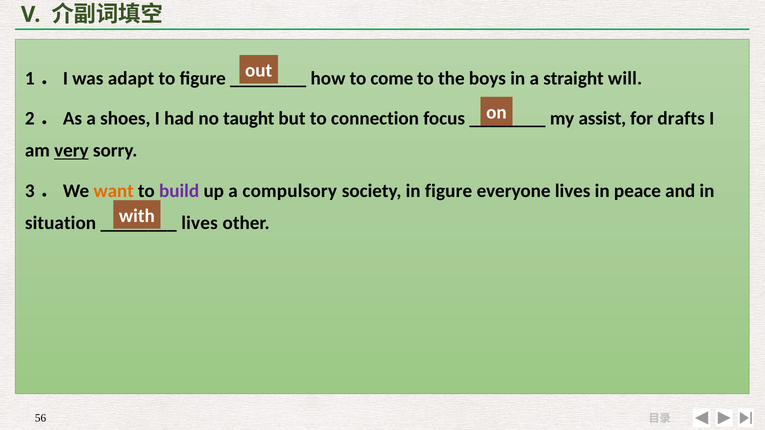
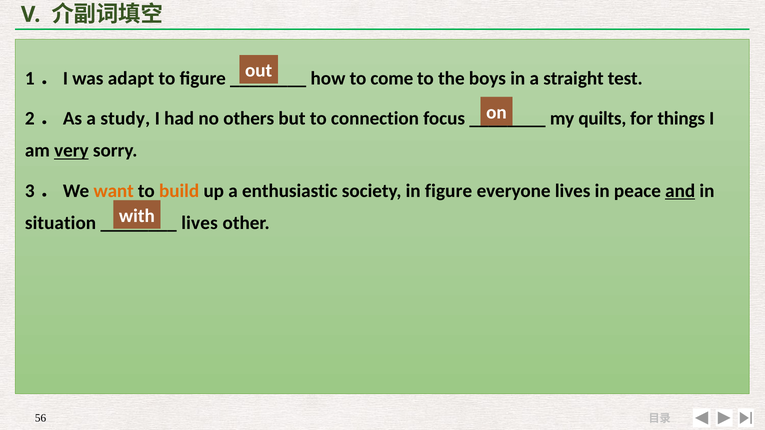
will: will -> test
shoes: shoes -> study
taught: taught -> others
assist: assist -> quilts
drafts: drafts -> things
build colour: purple -> orange
compulsory: compulsory -> enthusiastic
and underline: none -> present
